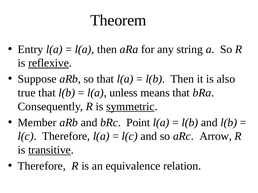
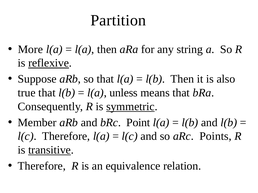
Theorem: Theorem -> Partition
Entry: Entry -> More
Arrow: Arrow -> Points
